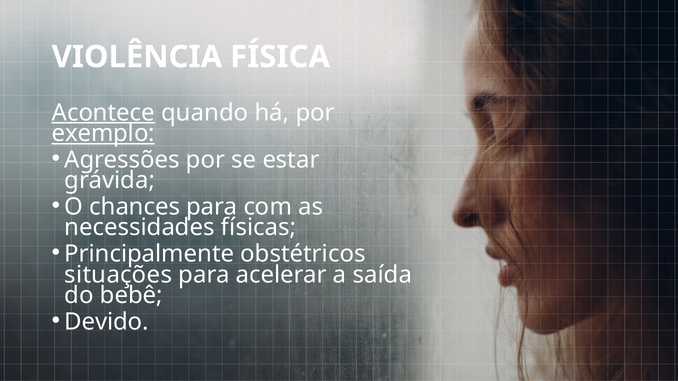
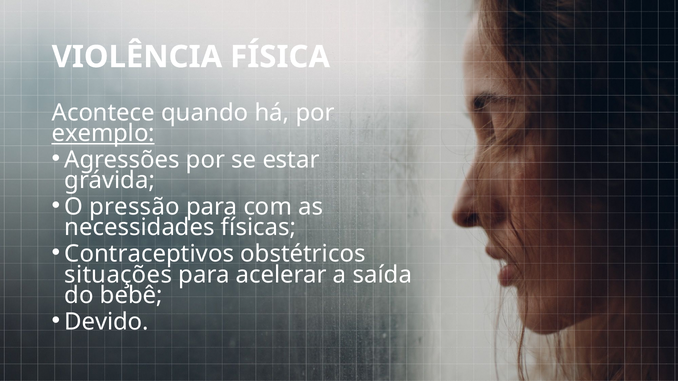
Acontece underline: present -> none
chances: chances -> pressão
Principalmente: Principalmente -> Contraceptivos
